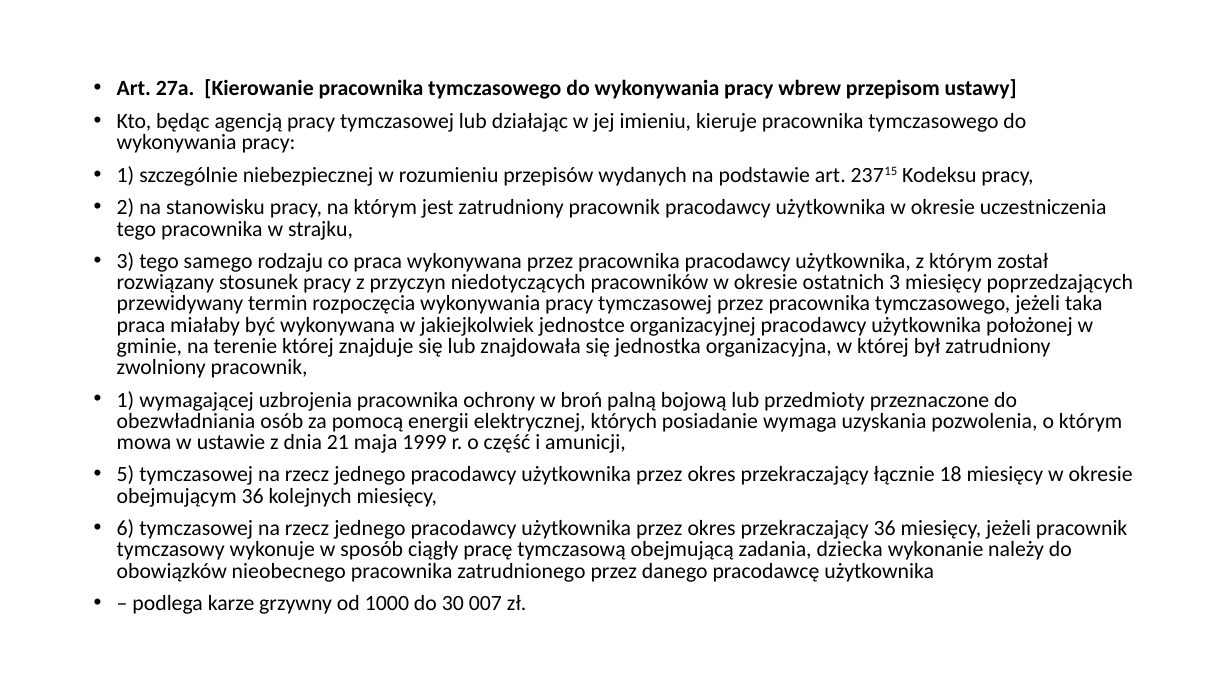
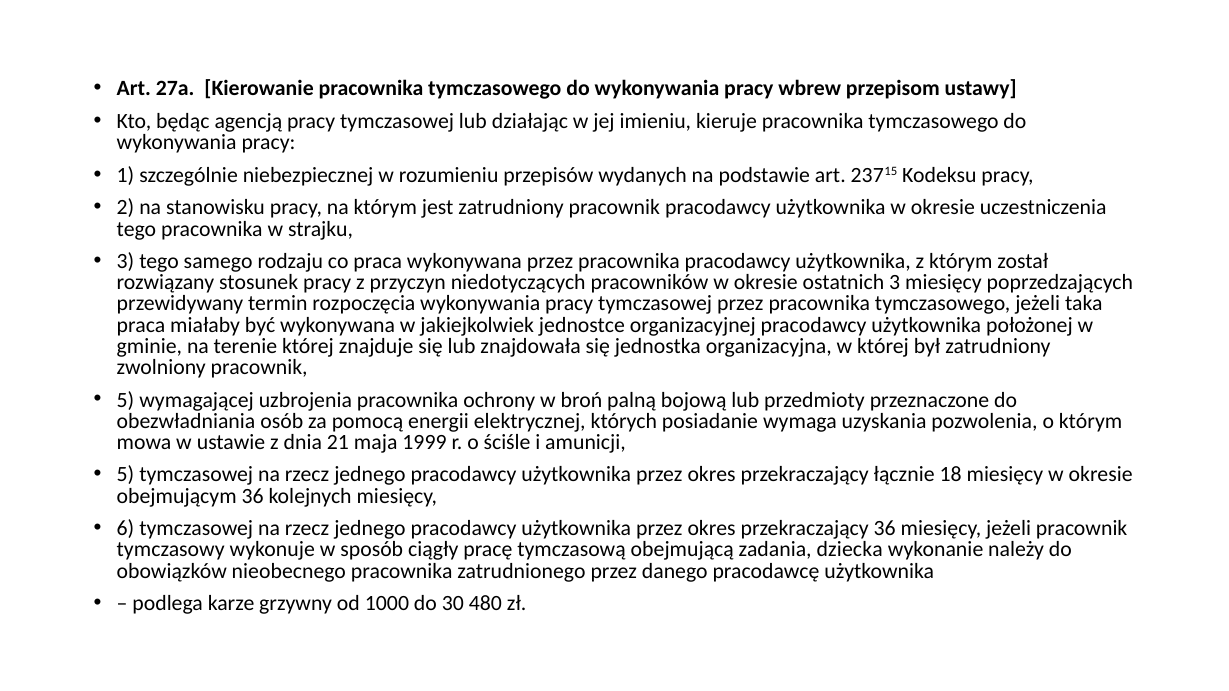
1 at (126, 400): 1 -> 5
część: część -> ściśle
007: 007 -> 480
